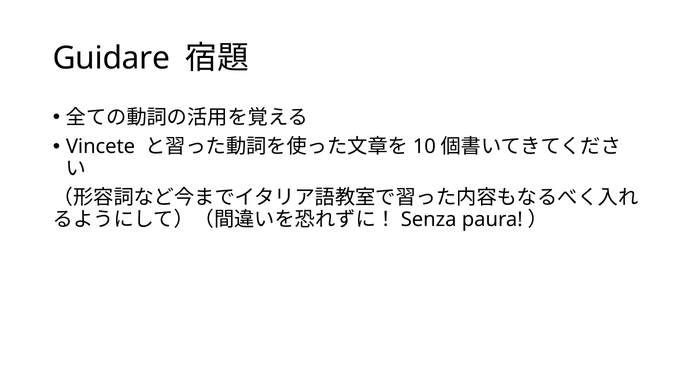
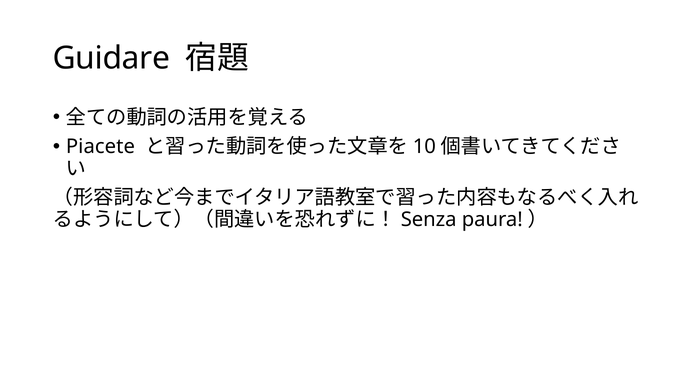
Vincete: Vincete -> Piacete
